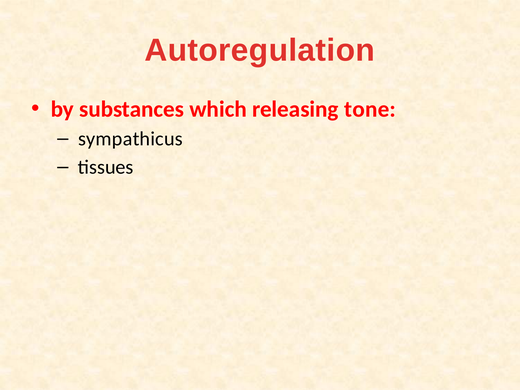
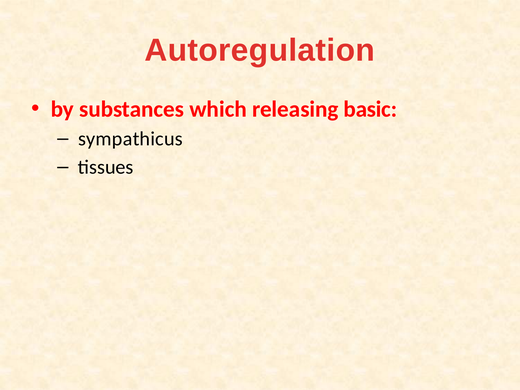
tone: tone -> basic
